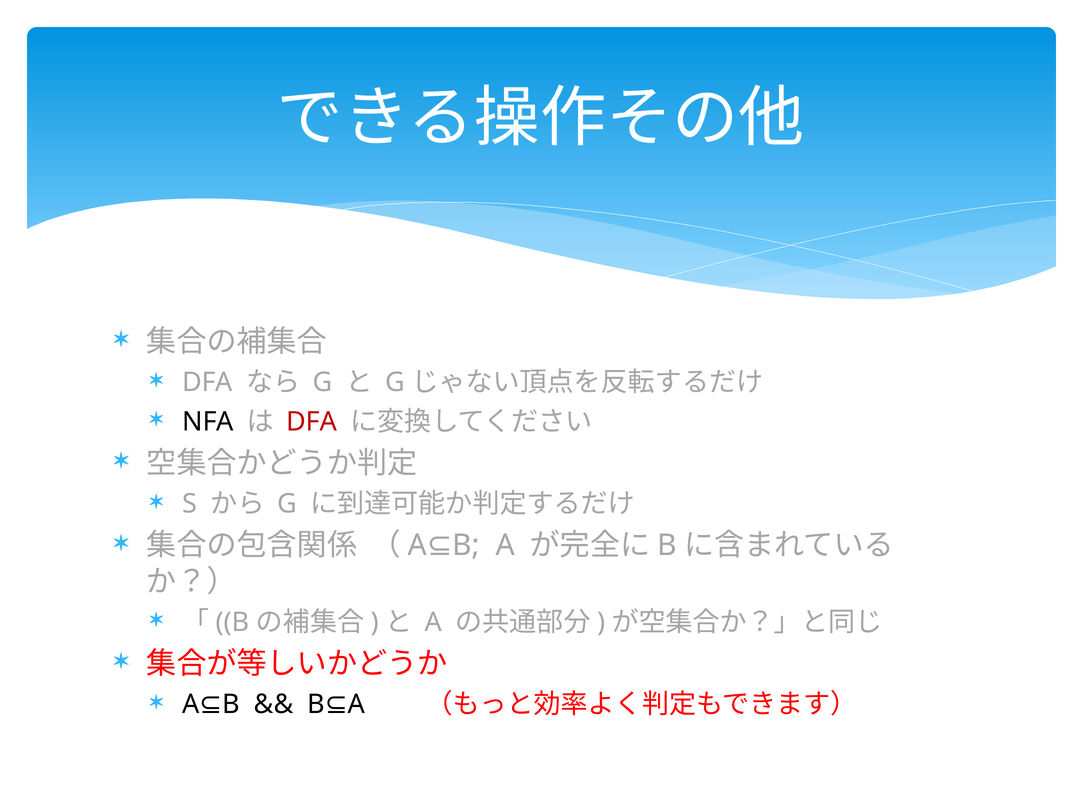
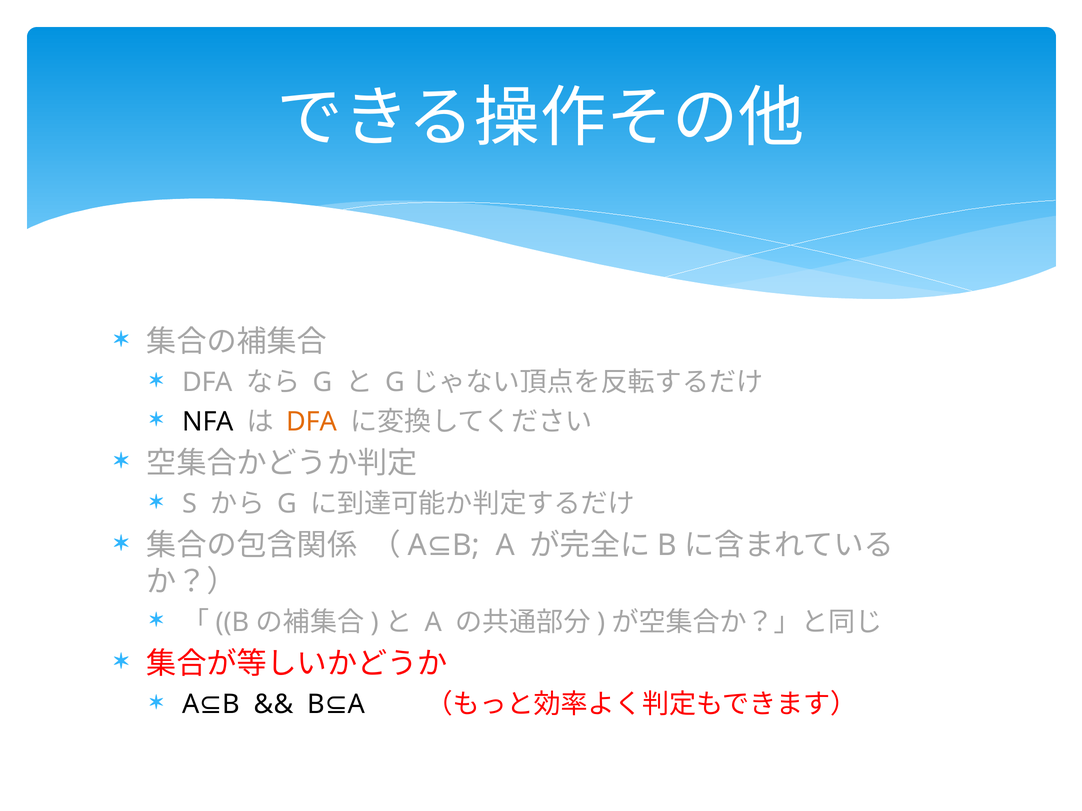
DFA at (312, 422) colour: red -> orange
